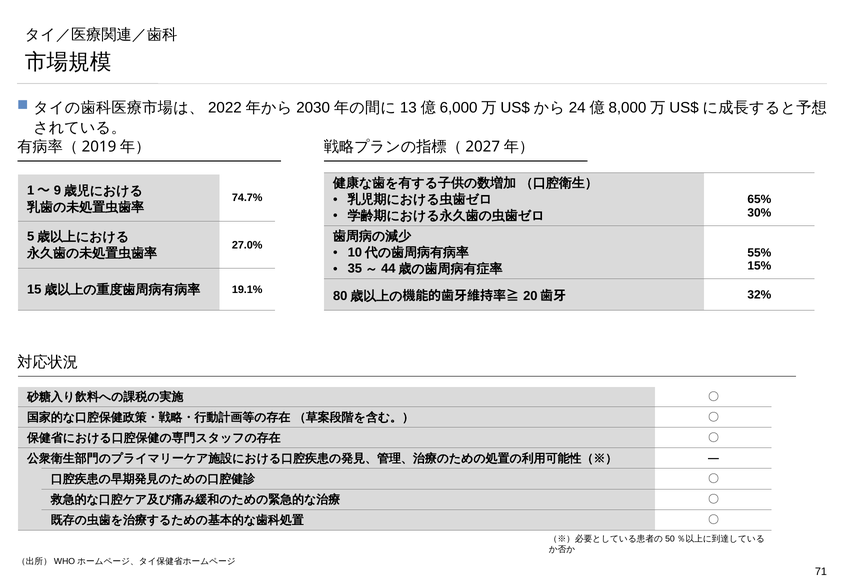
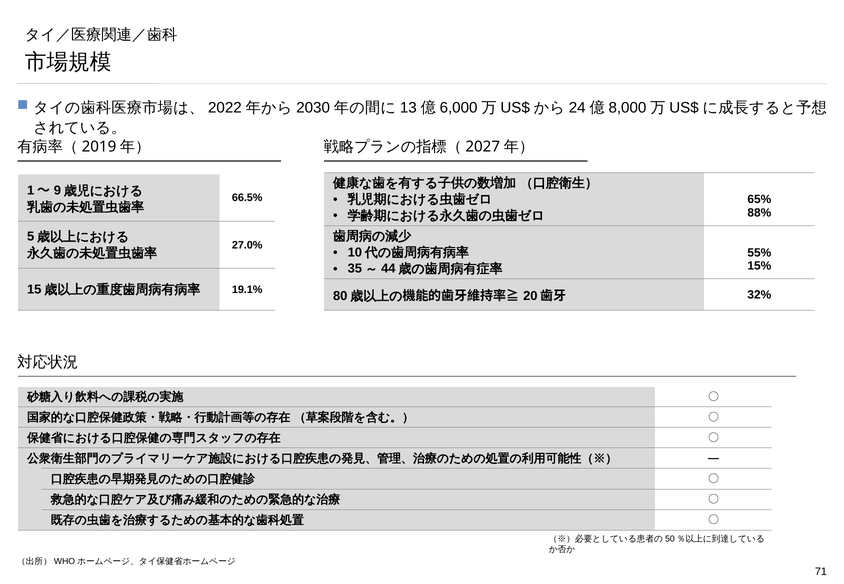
74.7%: 74.7% -> 66.5%
30%: 30% -> 88%
